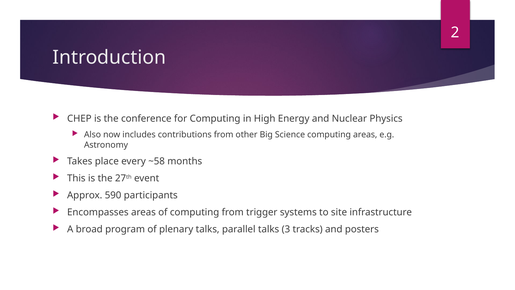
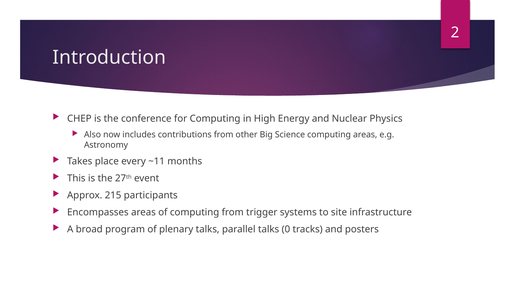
~58: ~58 -> ~11
590: 590 -> 215
3: 3 -> 0
